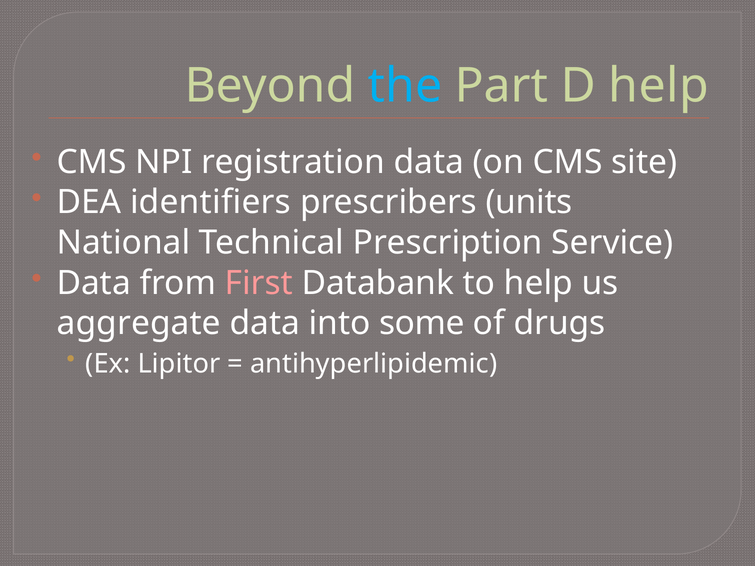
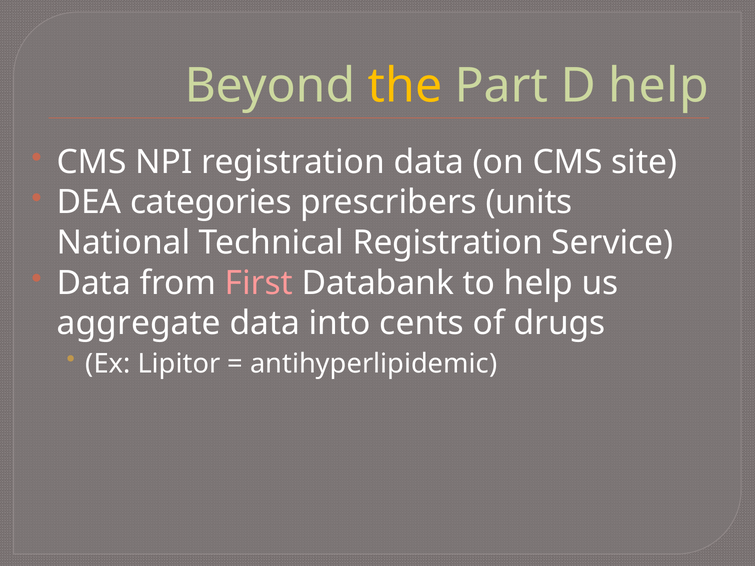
the colour: light blue -> yellow
identifiers: identifiers -> categories
Technical Prescription: Prescription -> Registration
some: some -> cents
